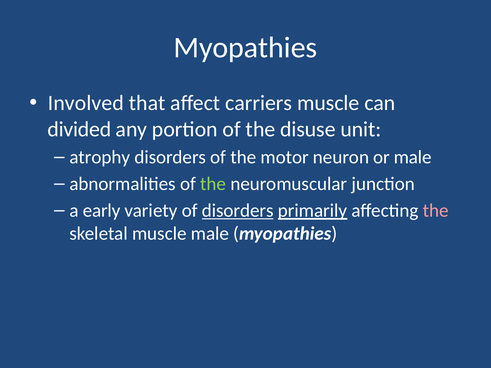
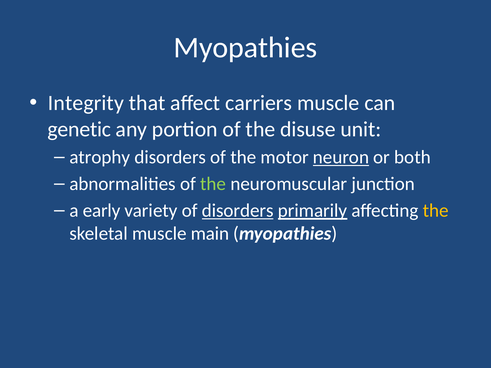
Involved: Involved -> Integrity
divided: divided -> genetic
neuron underline: none -> present
or male: male -> both
the at (436, 211) colour: pink -> yellow
muscle male: male -> main
